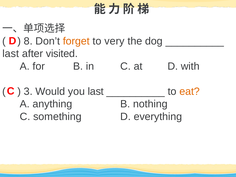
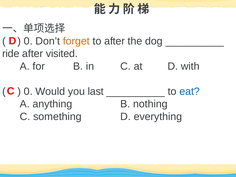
8 at (28, 41): 8 -> 0
to very: very -> after
last at (11, 54): last -> ride
3 at (28, 91): 3 -> 0
eat colour: orange -> blue
